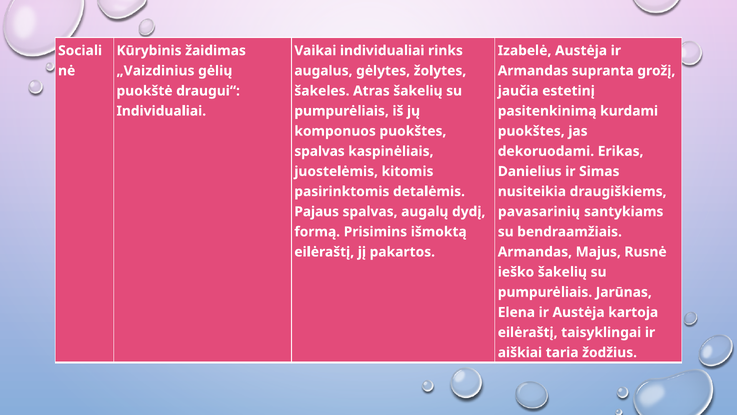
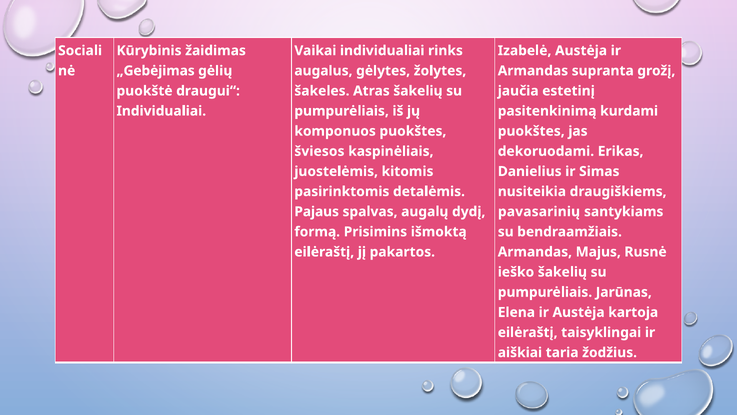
„Vaizdinius: „Vaizdinius -> „Gebėjimas
spalvas at (320, 151): spalvas -> šviesos
